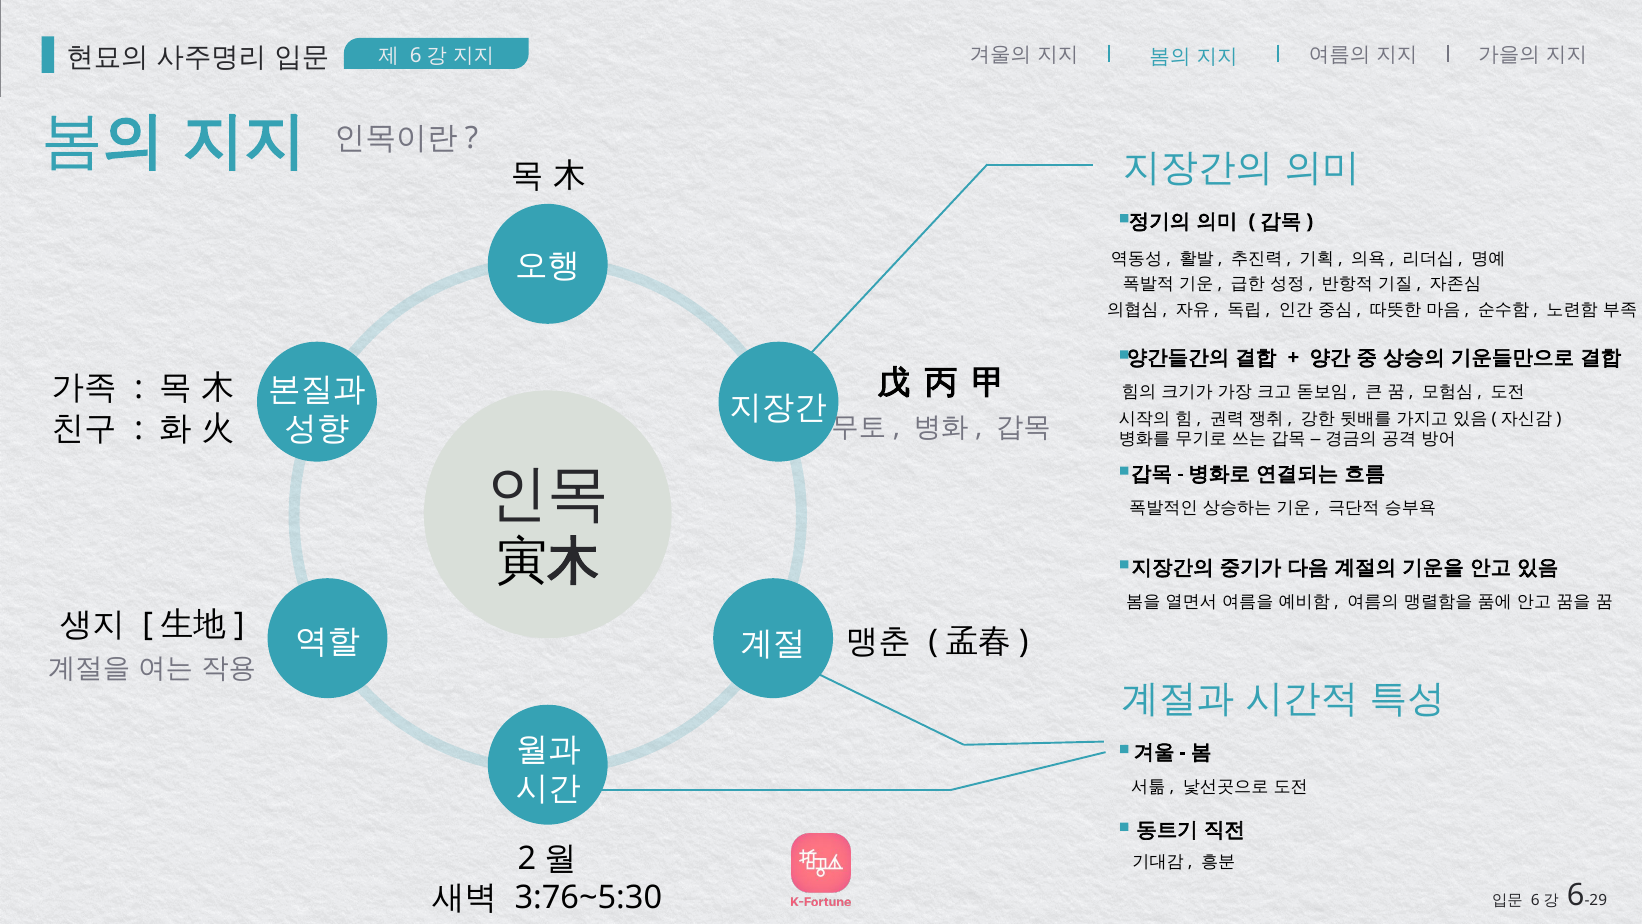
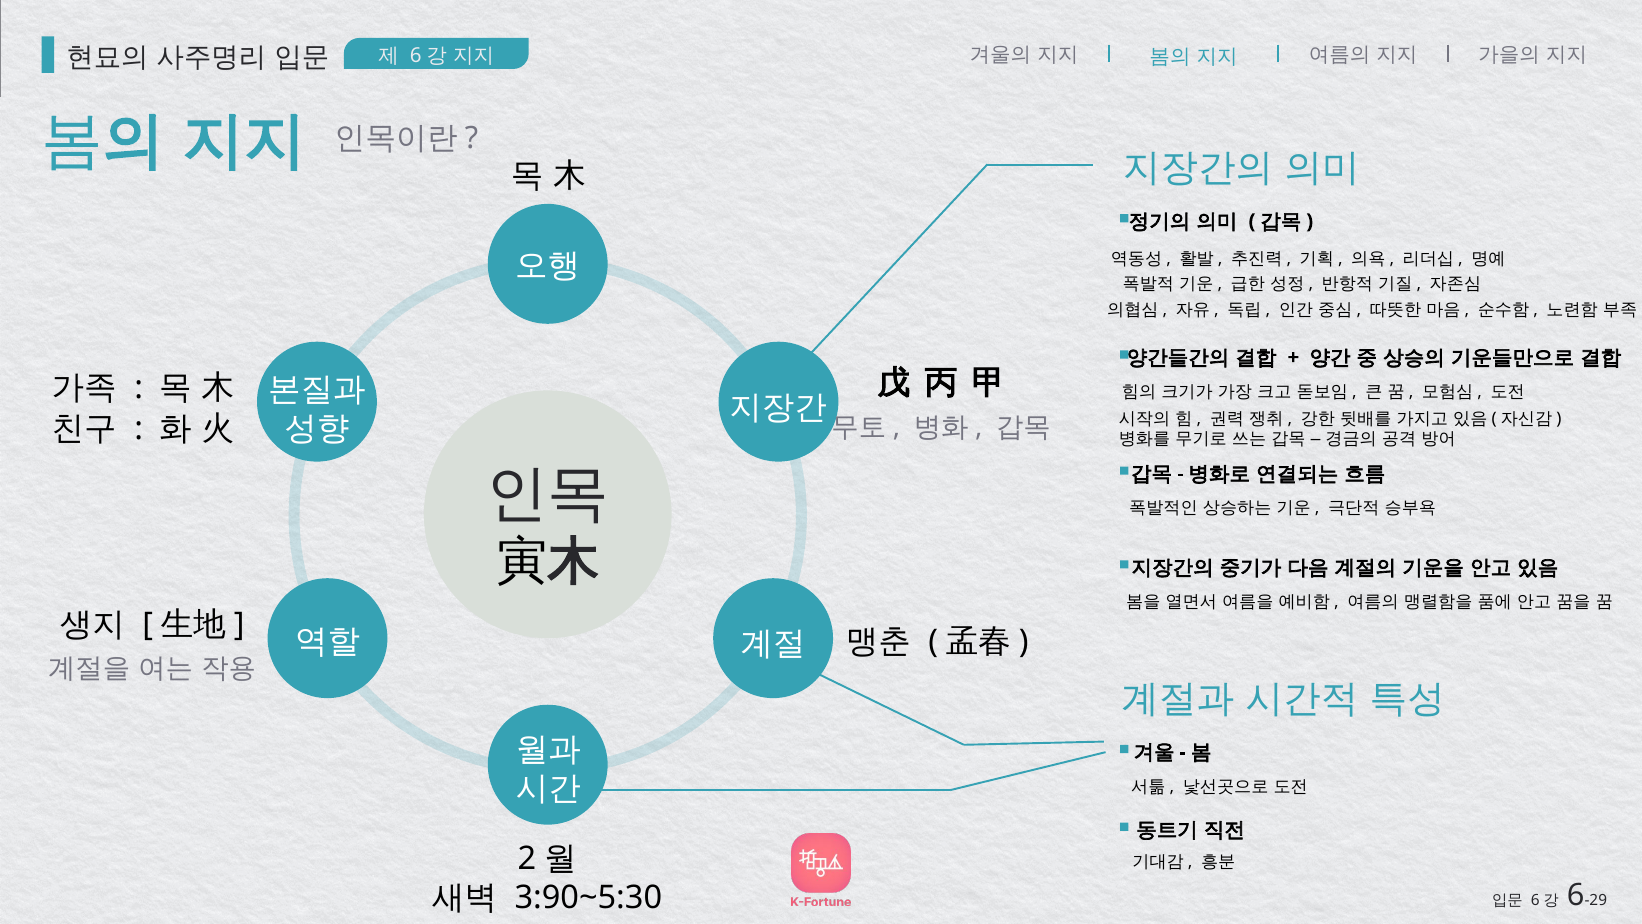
3:76~5:30: 3:76~5:30 -> 3:90~5:30
